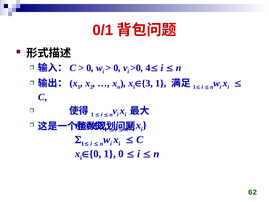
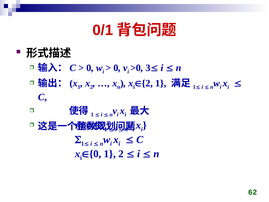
4: 4 -> 3
3 at (147, 83): 3 -> 2
1 0: 0 -> 2
